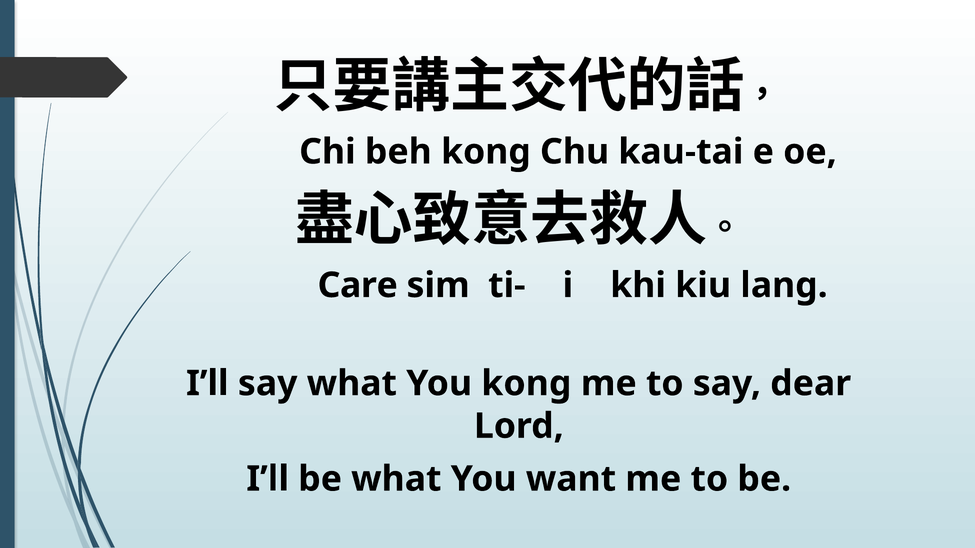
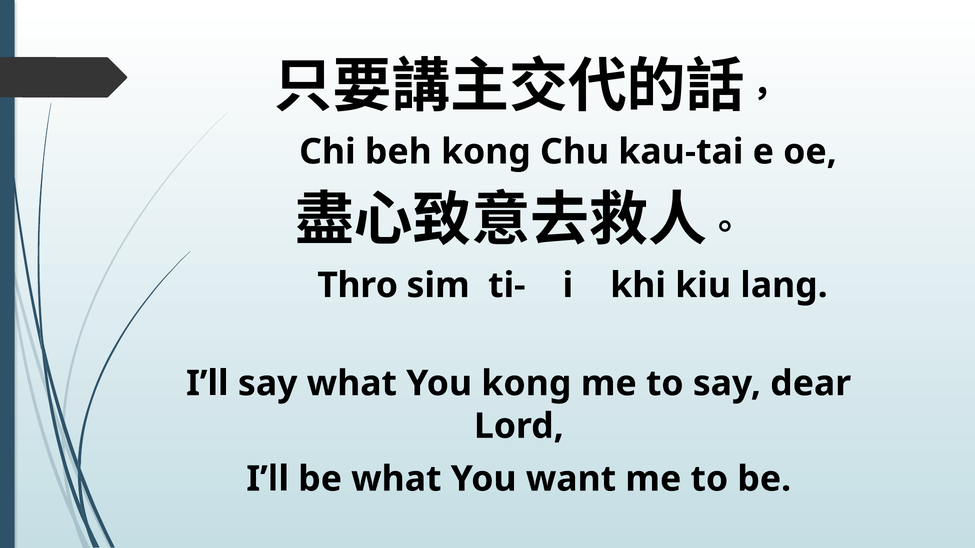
Care: Care -> Thro
